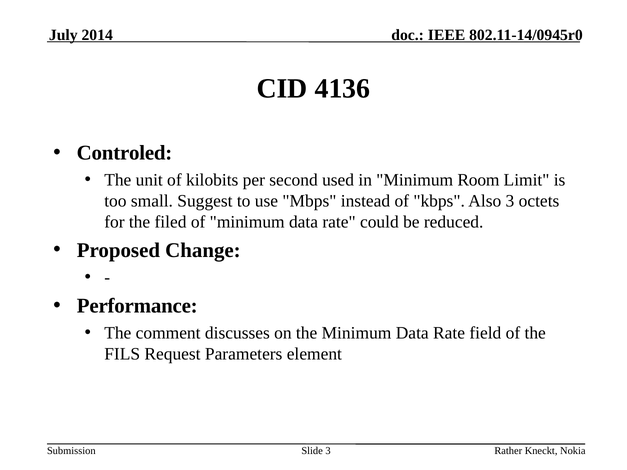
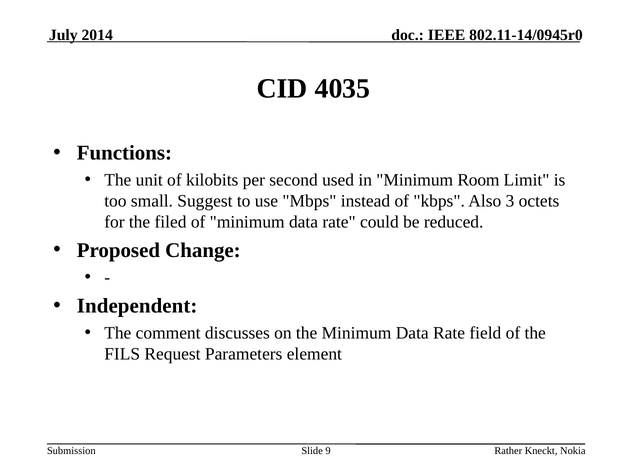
4136: 4136 -> 4035
Controled: Controled -> Functions
Performance: Performance -> Independent
Slide 3: 3 -> 9
